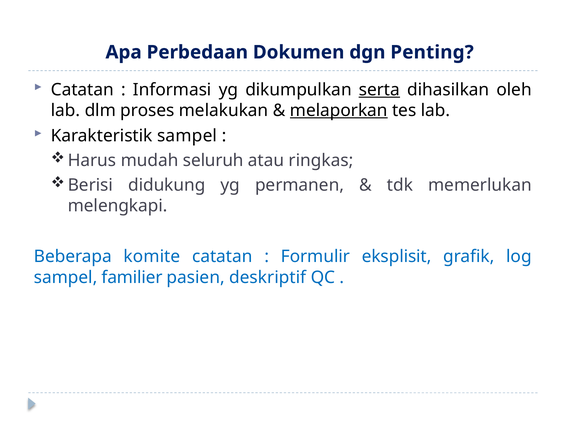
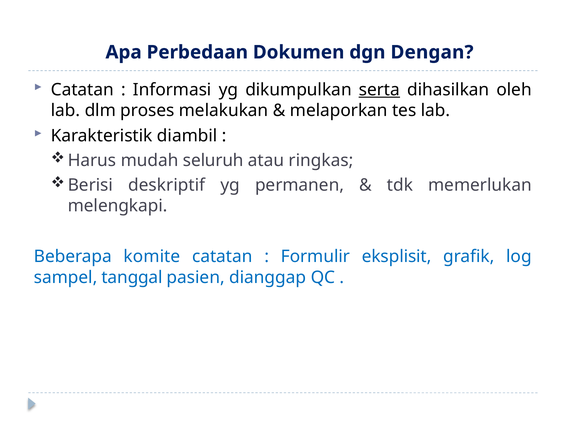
Penting: Penting -> Dengan
melaporkan underline: present -> none
Karakteristik sampel: sampel -> diambil
didukung: didukung -> deskriptif
familier: familier -> tanggal
deskriptif: deskriptif -> dianggap
